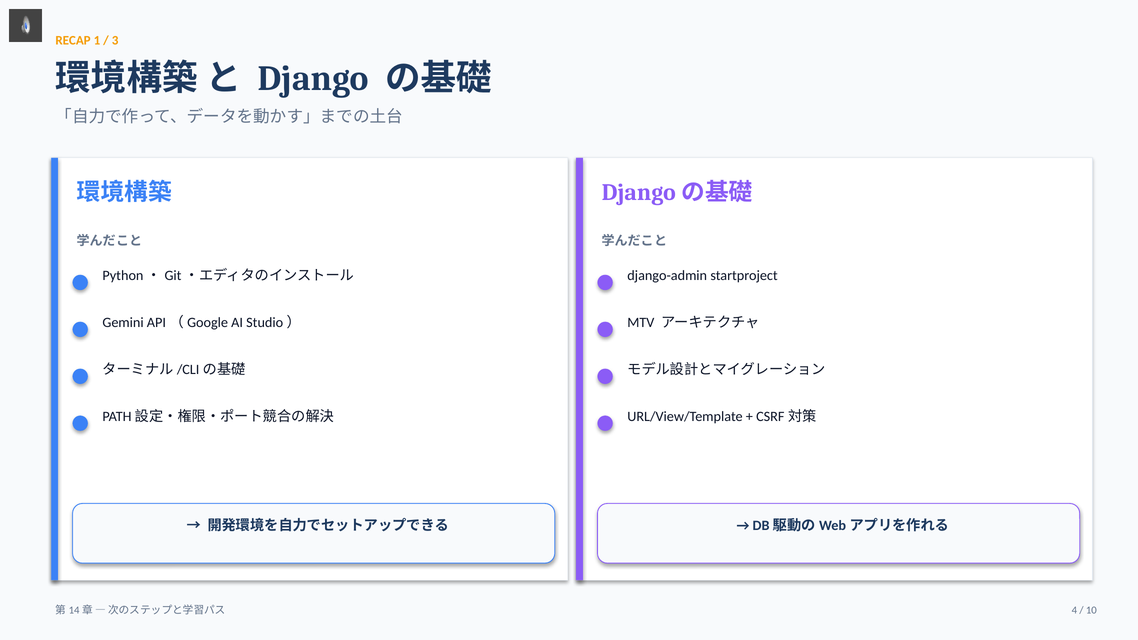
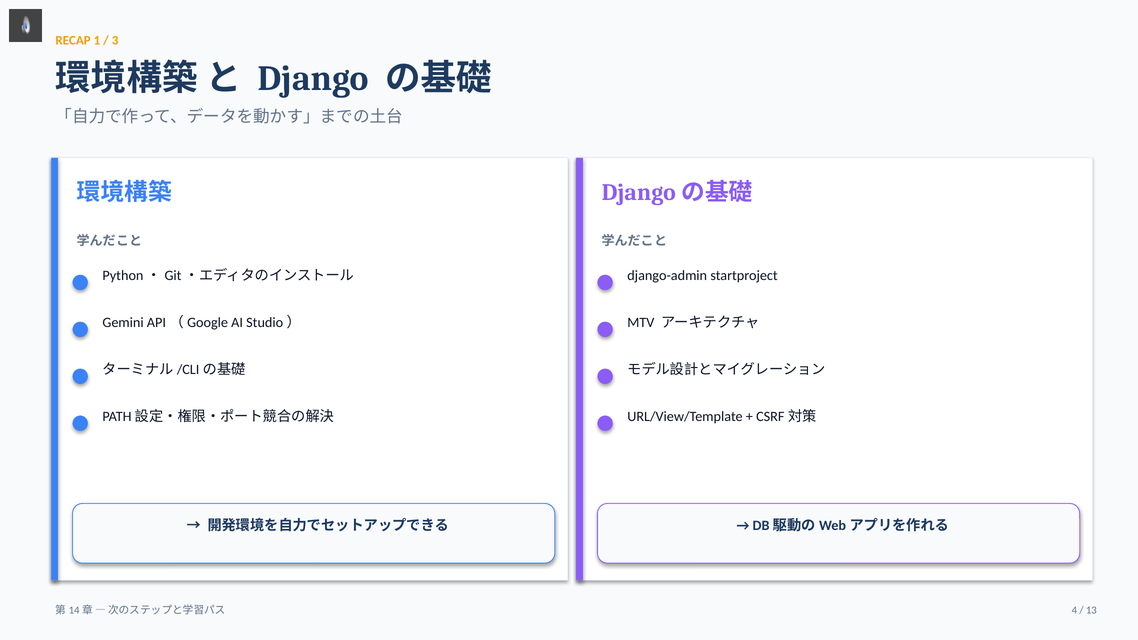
10: 10 -> 13
